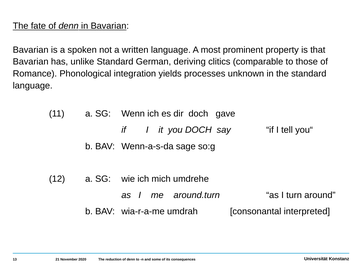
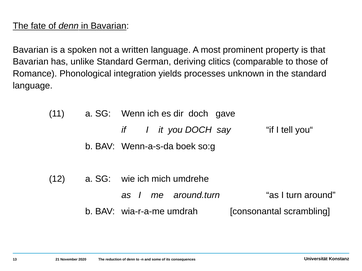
sage: sage -> boek
interpreted: interpreted -> scrambling
